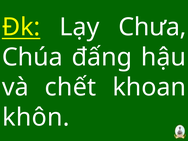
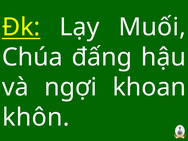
Chưa: Chưa -> Muối
chết: chết -> ngợi
